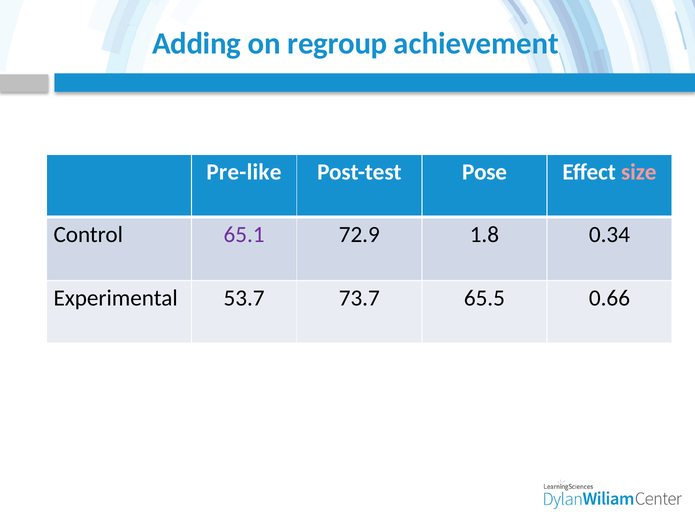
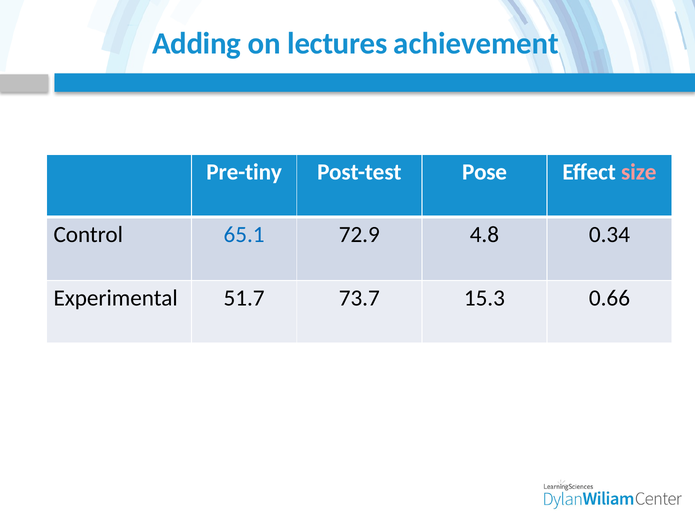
regroup: regroup -> lectures
Pre-like: Pre-like -> Pre-tiny
65.1 colour: purple -> blue
1.8: 1.8 -> 4.8
53.7: 53.7 -> 51.7
65.5: 65.5 -> 15.3
